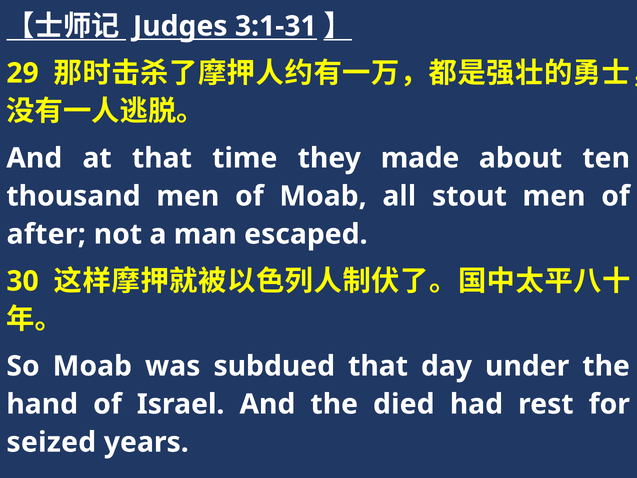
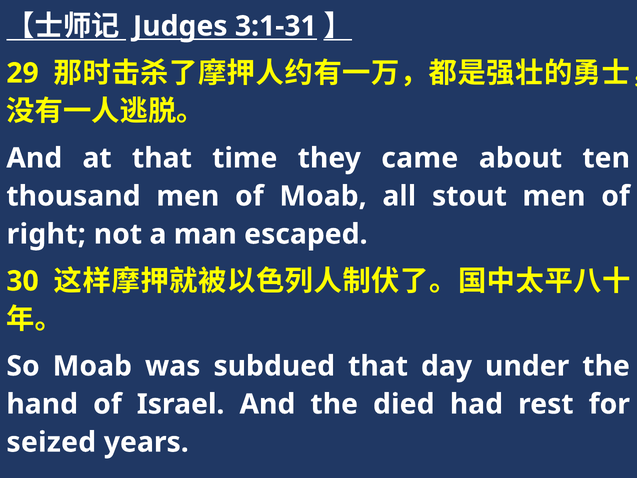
made: made -> came
after: after -> right
